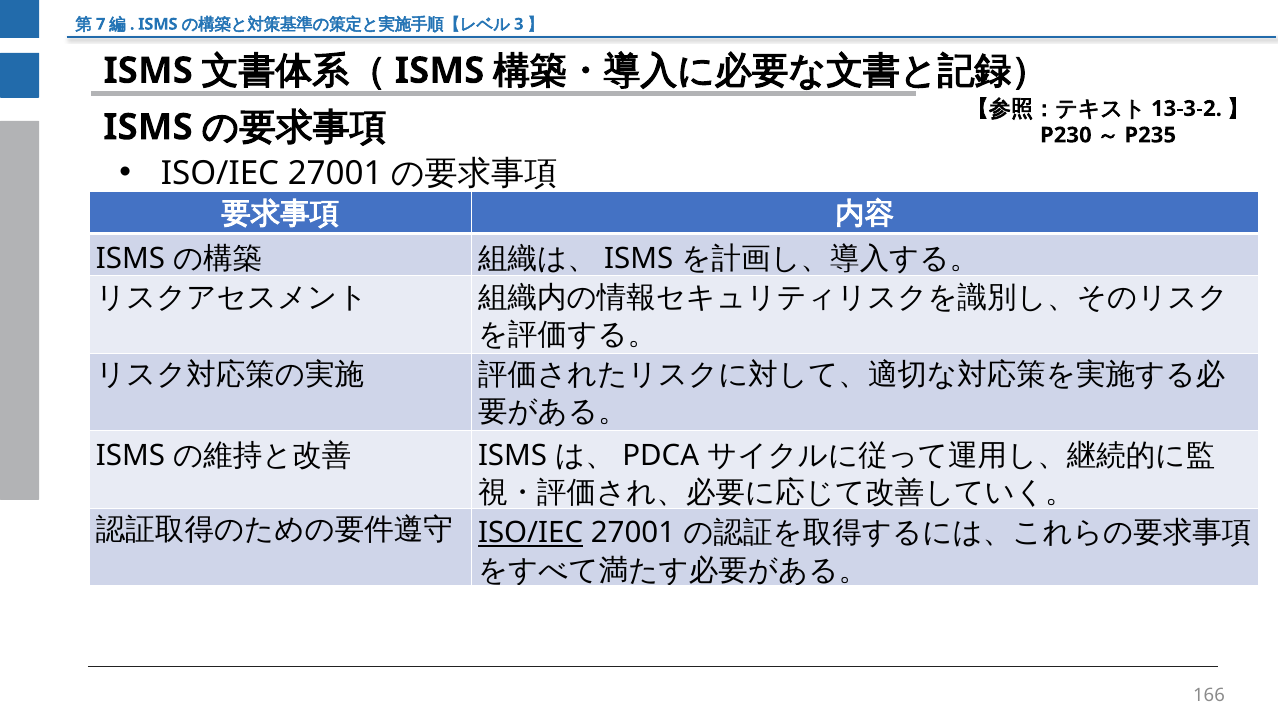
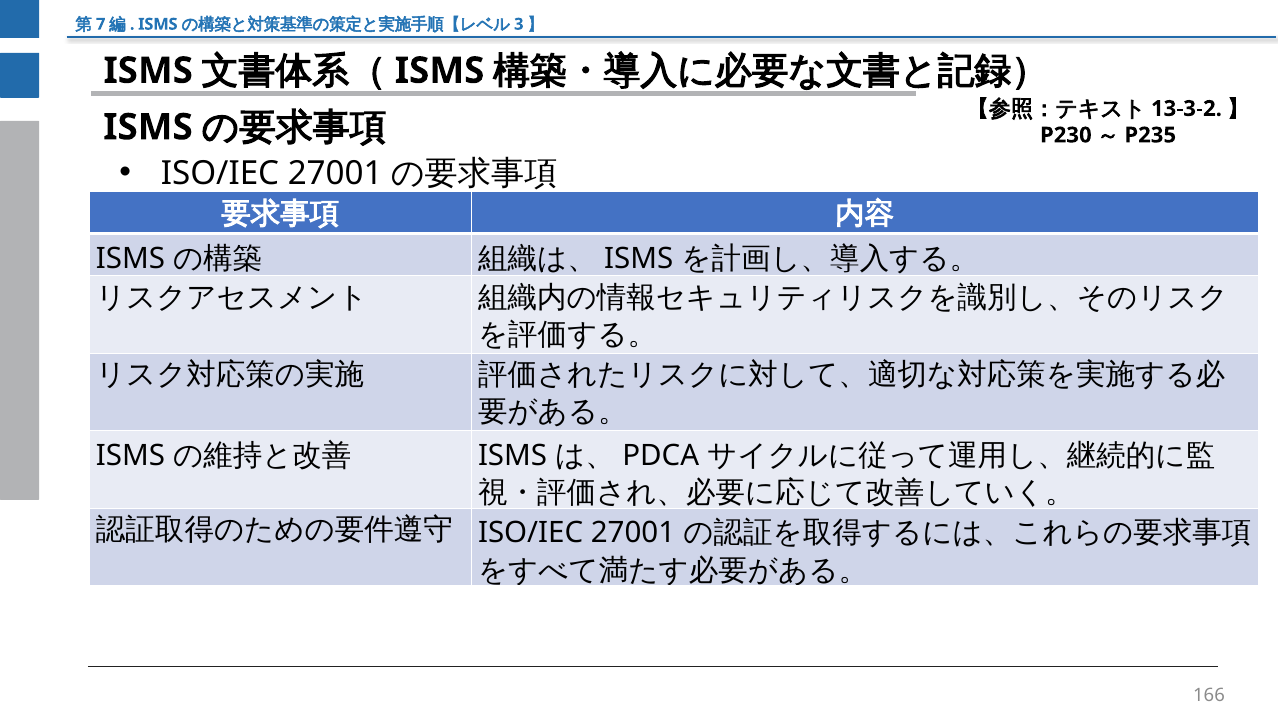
ISO/IEC at (531, 533) underline: present -> none
